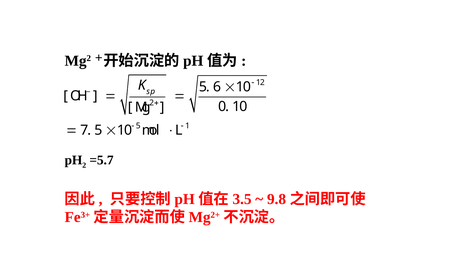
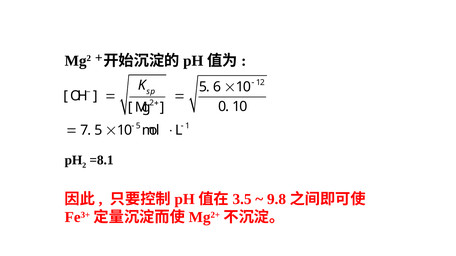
=5.7: =5.7 -> =8.1
